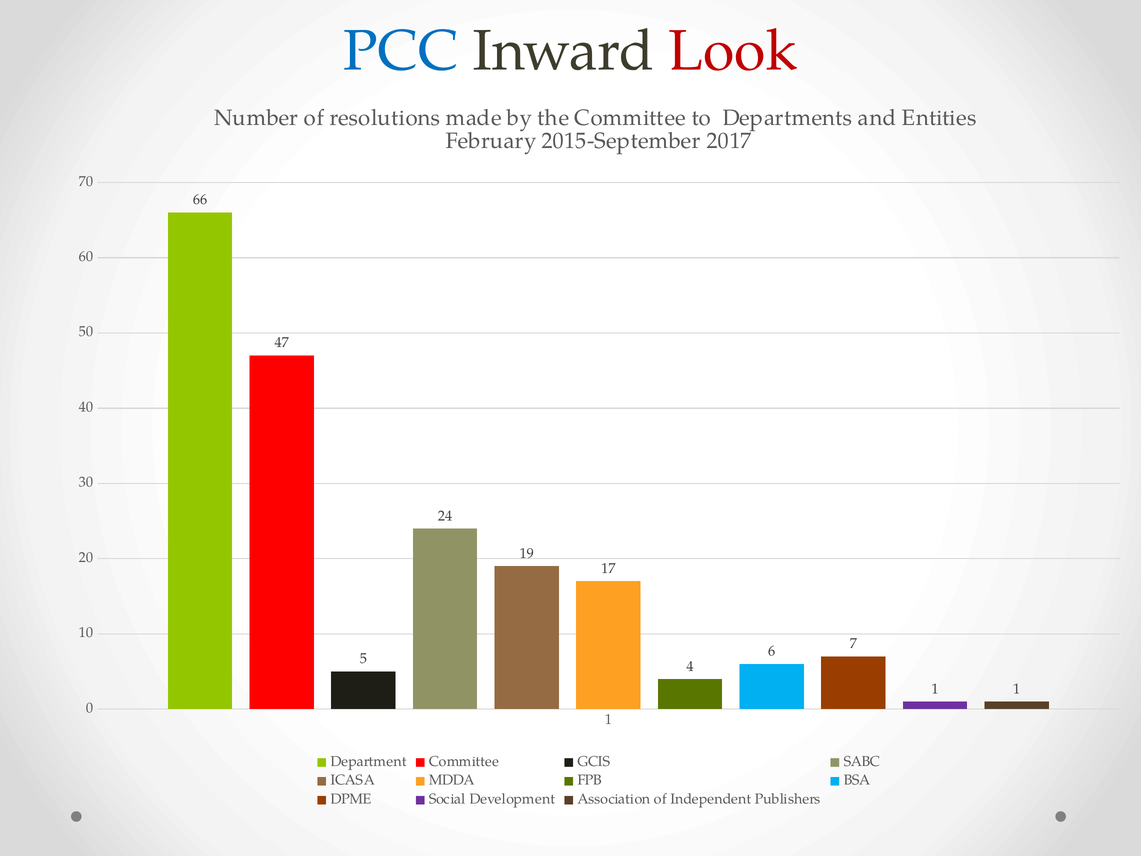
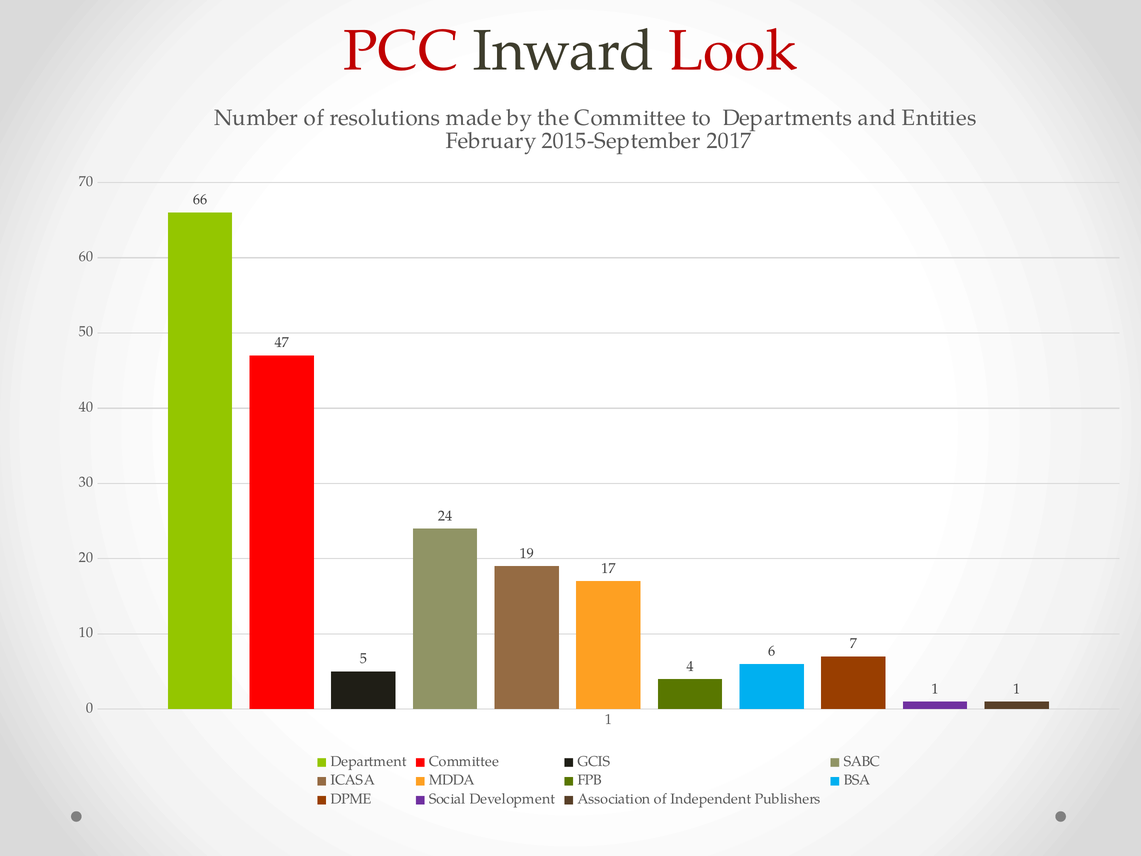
PCC colour: blue -> red
